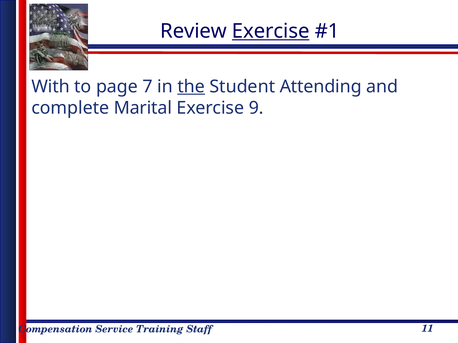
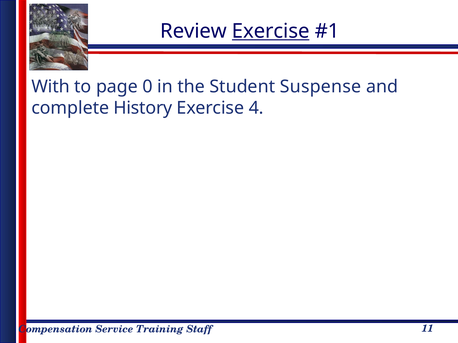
7: 7 -> 0
the underline: present -> none
Attending: Attending -> Suspense
Marital: Marital -> History
9: 9 -> 4
